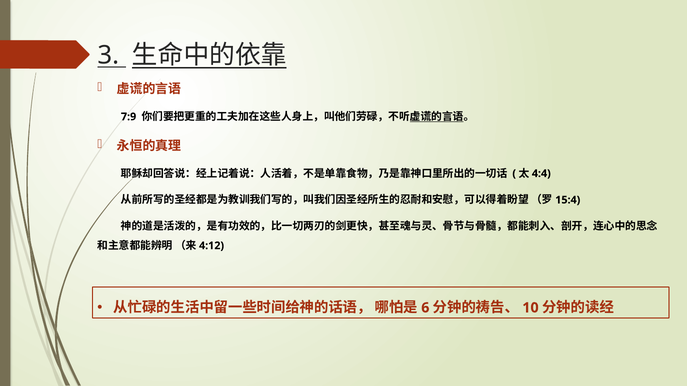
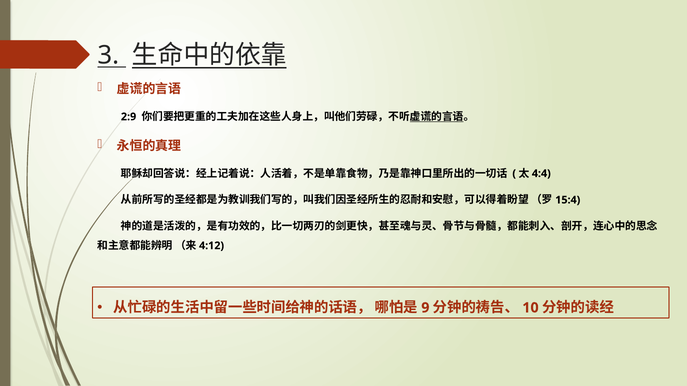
7:9: 7:9 -> 2:9
6: 6 -> 9
